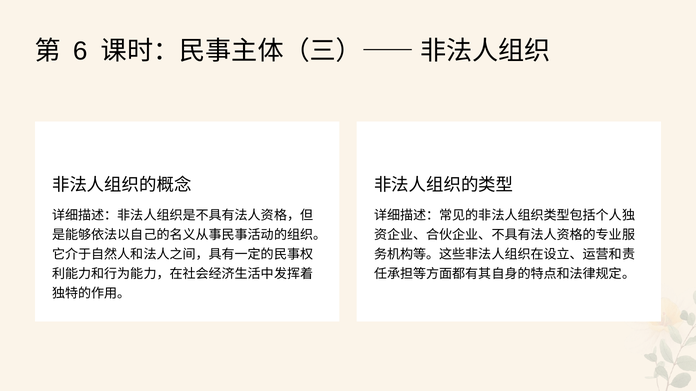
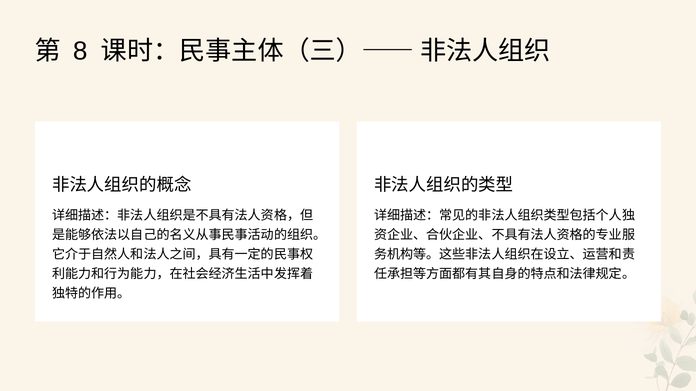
6: 6 -> 8
